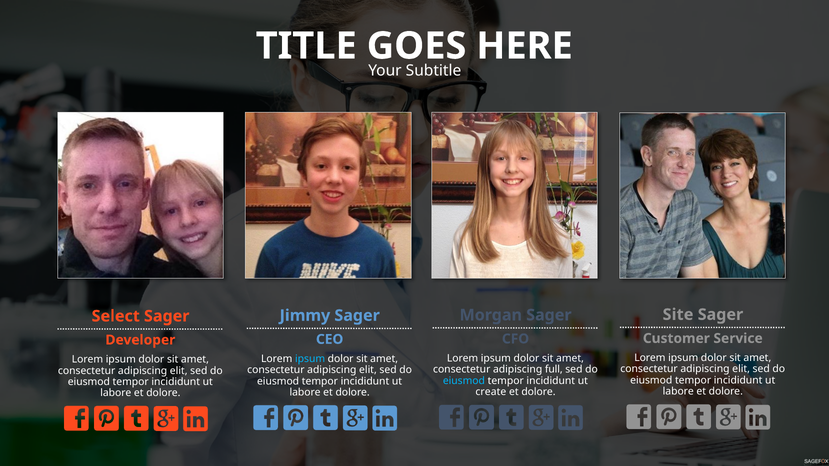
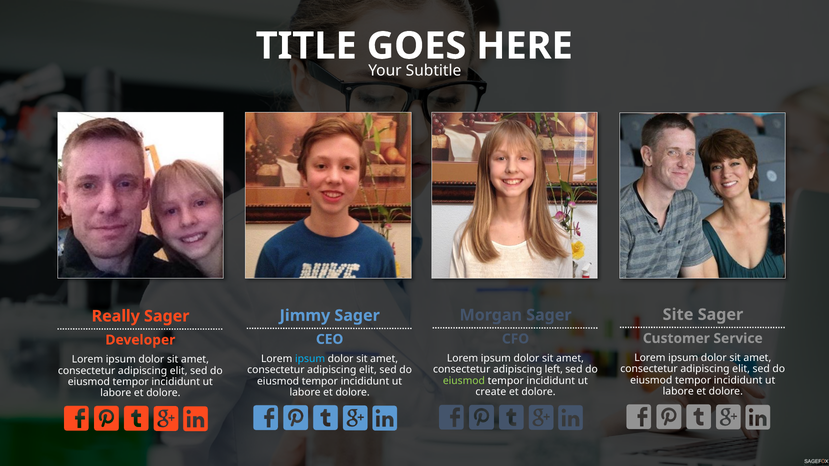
Select: Select -> Really
full: full -> left
eiusmod at (464, 381) colour: light blue -> light green
